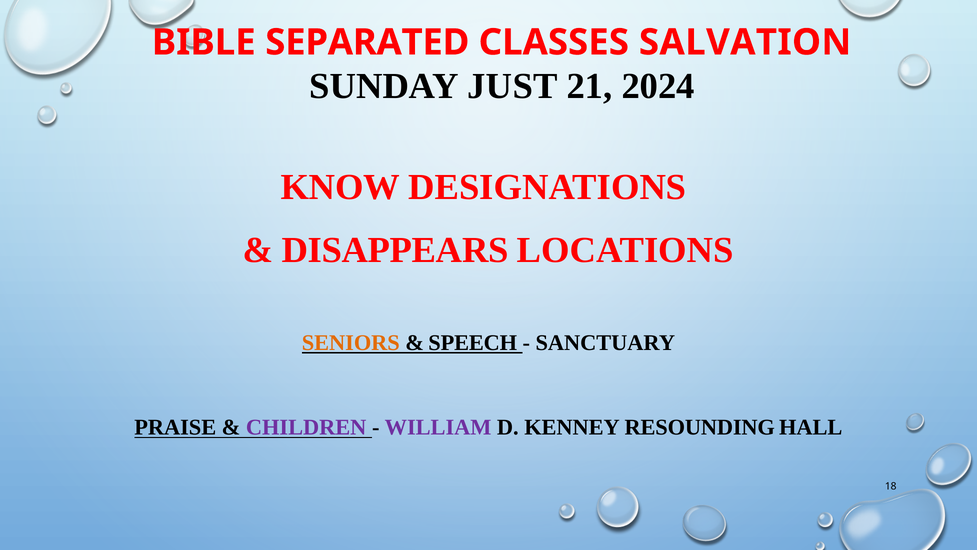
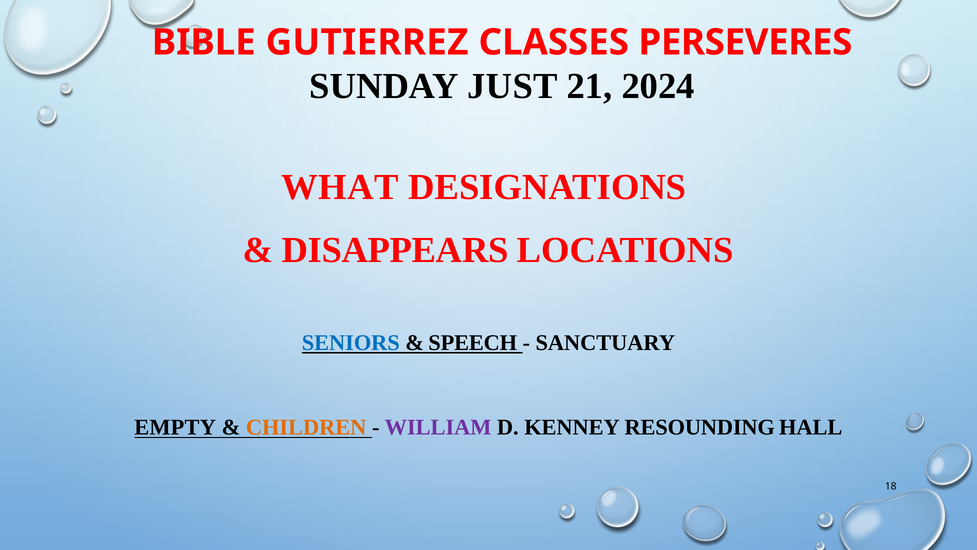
SEPARATED: SEPARATED -> GUTIERREZ
SALVATION: SALVATION -> PERSEVERES
KNOW: KNOW -> WHAT
SENIORS colour: orange -> blue
PRAISE: PRAISE -> EMPTY
CHILDREN colour: purple -> orange
